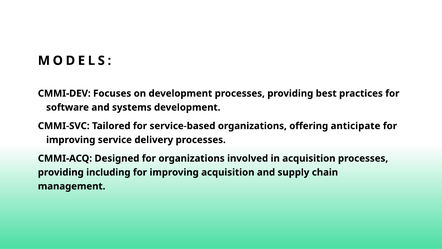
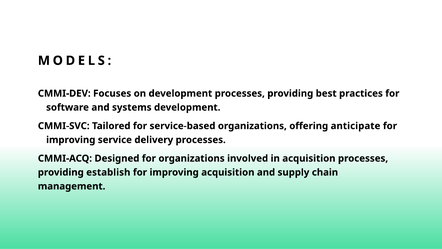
including: including -> establish
